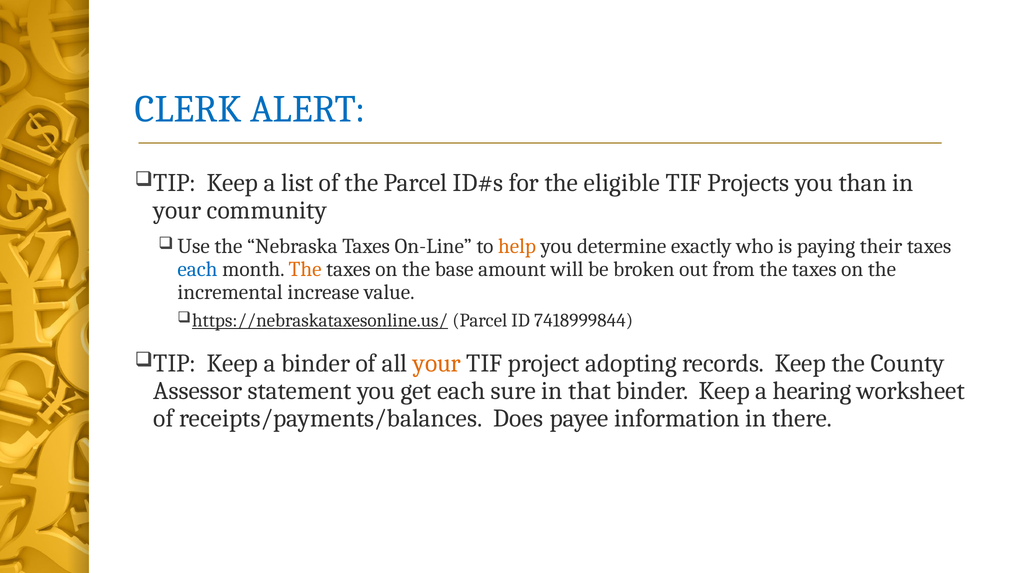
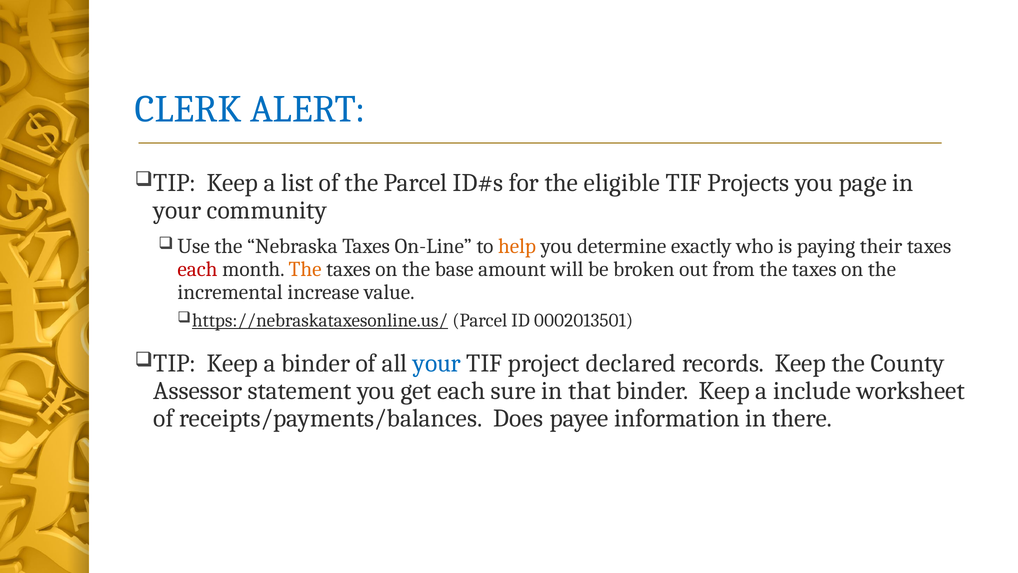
than: than -> page
each at (197, 269) colour: blue -> red
7418999844: 7418999844 -> 0002013501
your at (437, 363) colour: orange -> blue
adopting: adopting -> declared
hearing: hearing -> include
